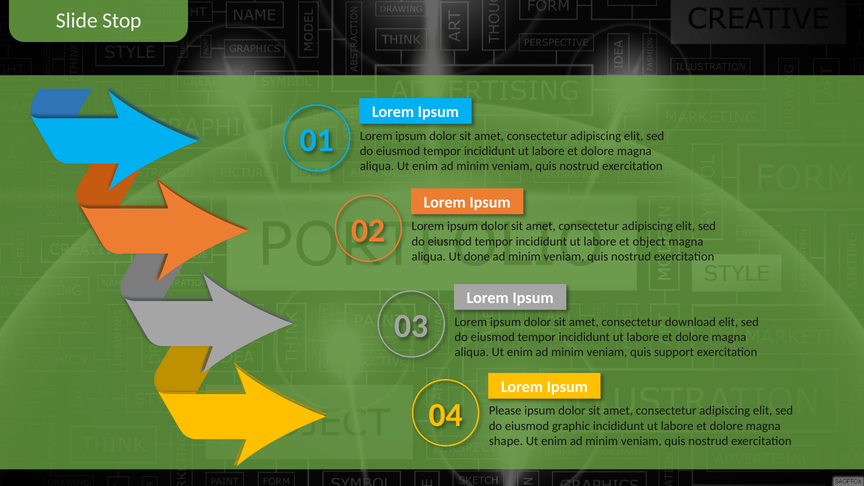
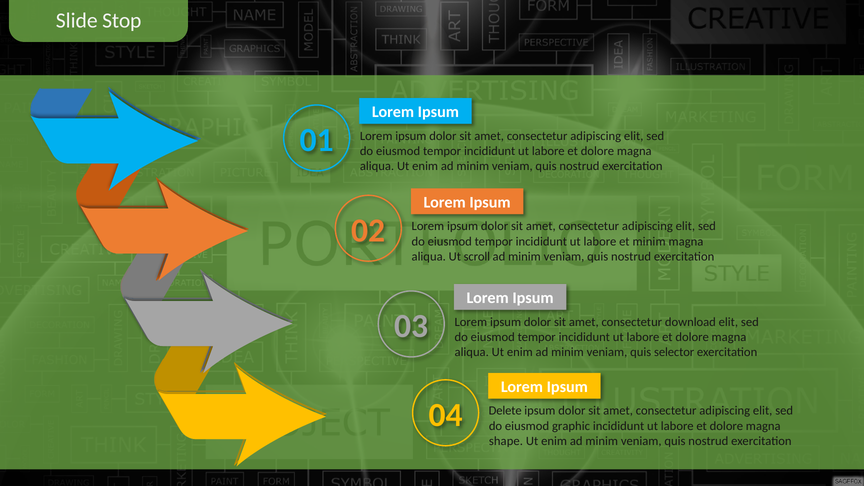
et object: object -> minim
done: done -> scroll
support: support -> selector
Please: Please -> Delete
